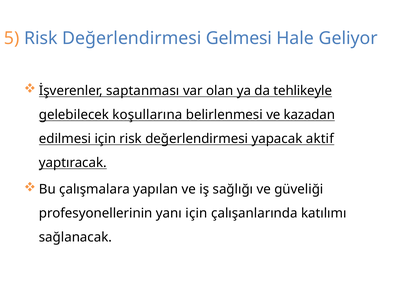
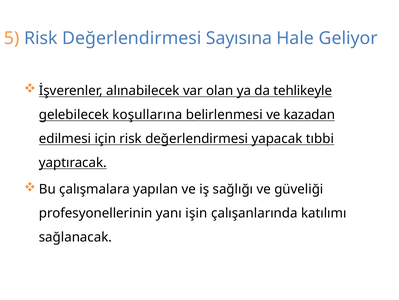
Gelmesi: Gelmesi -> Sayısına
saptanması: saptanması -> alınabilecek
aktif: aktif -> tıbbi
yanı için: için -> işin
